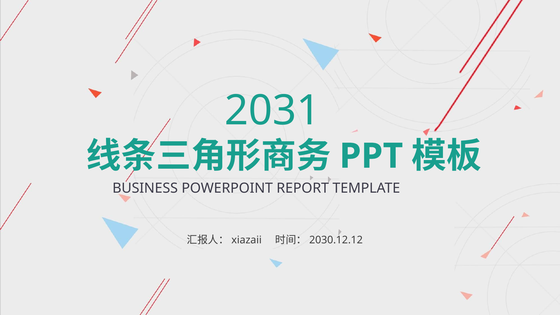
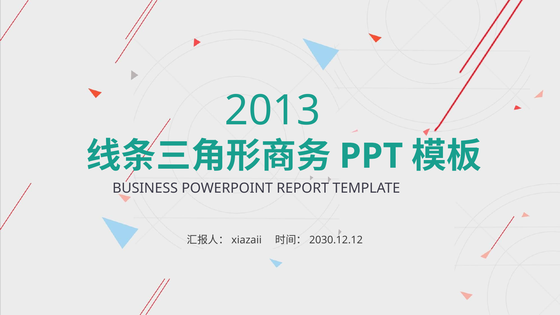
2031: 2031 -> 2013
